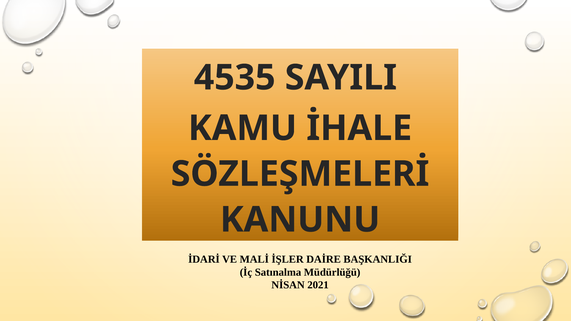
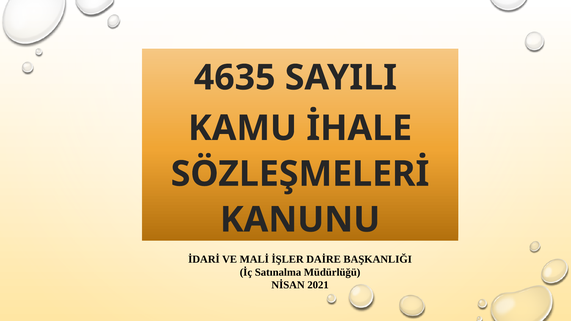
4535: 4535 -> 4635
